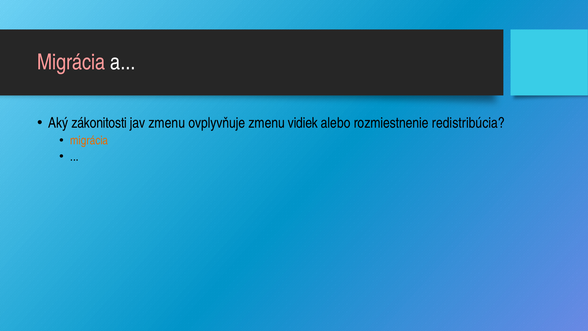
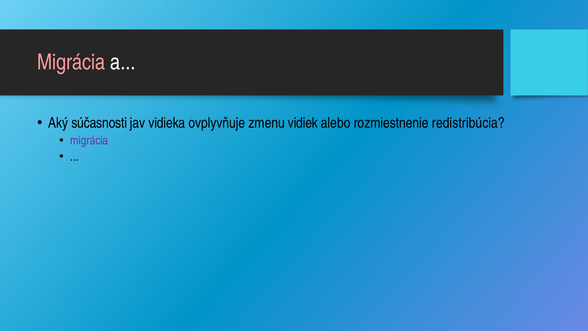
zákonitosti: zákonitosti -> súčasnosti
jav zmenu: zmenu -> vidieka
migrácia at (89, 140) colour: orange -> purple
